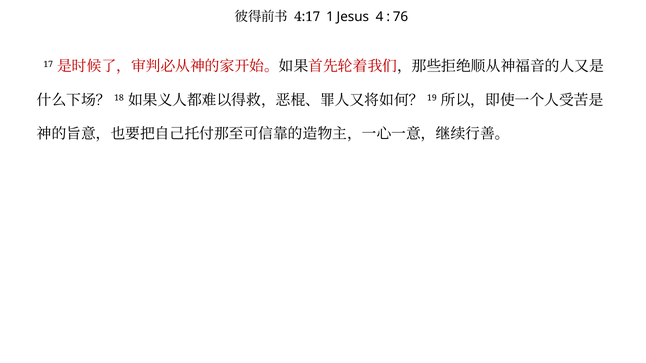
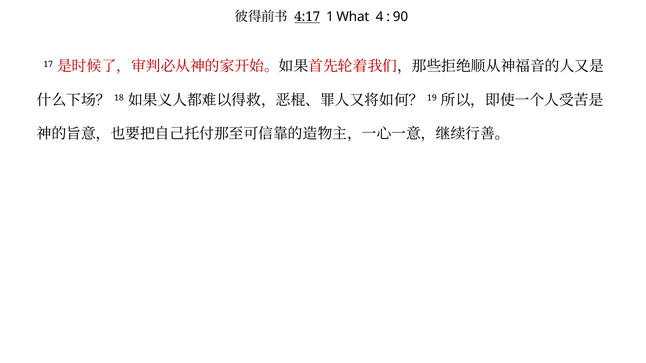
4:17 underline: none -> present
Jesus: Jesus -> What
76: 76 -> 90
